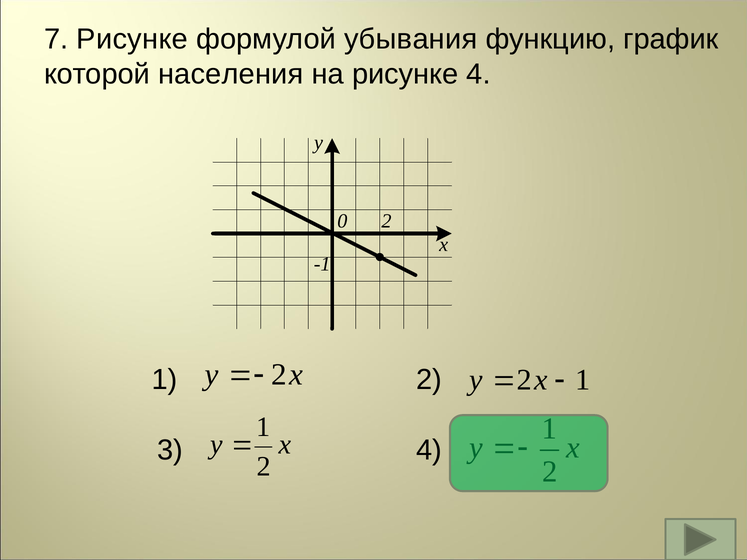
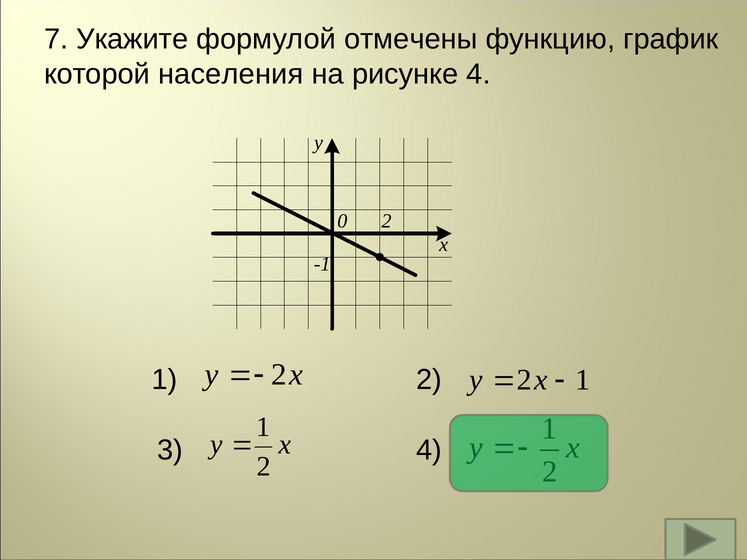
7 Рисунке: Рисунке -> Укажите
убывания: убывания -> отмечены
